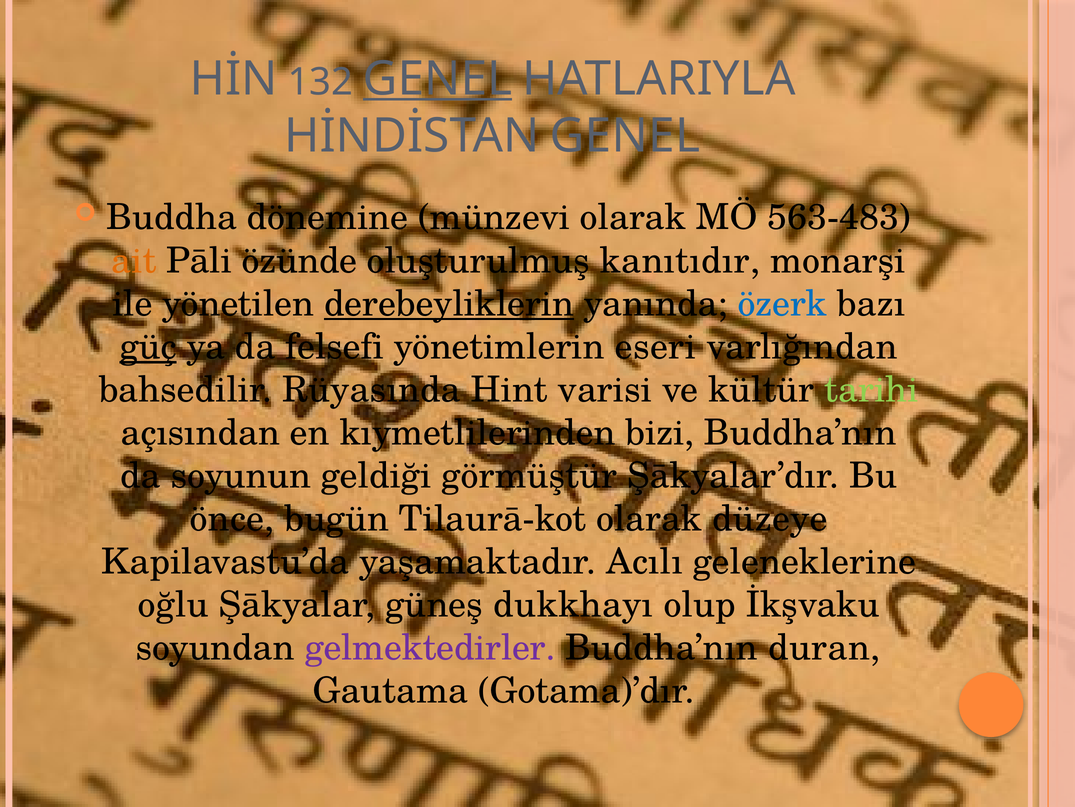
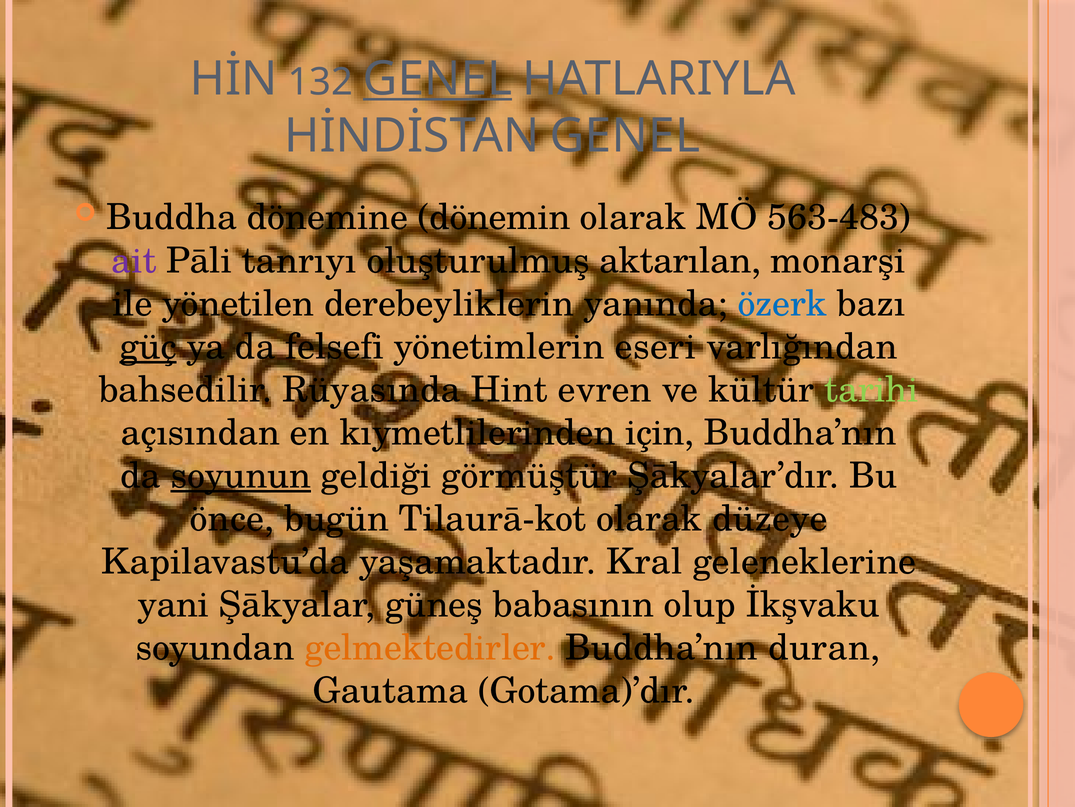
münzevi: münzevi -> dönemin
ait colour: orange -> purple
özünde: özünde -> tanrıyı
kanıtıdır: kanıtıdır -> aktarılan
derebeyliklerin underline: present -> none
varisi: varisi -> evren
bizi: bizi -> için
soyunun underline: none -> present
Acılı: Acılı -> Kral
oğlu: oğlu -> yani
dukkhayı: dukkhayı -> babasının
gelmektedirler colour: purple -> orange
